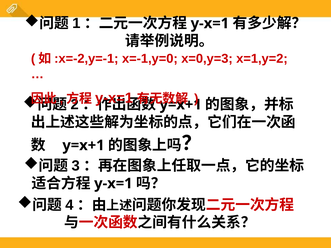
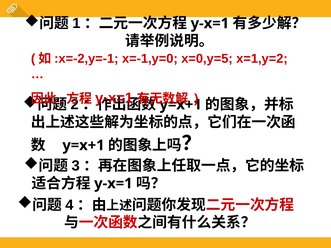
x=0,y=3: x=0,y=3 -> x=0,y=5
